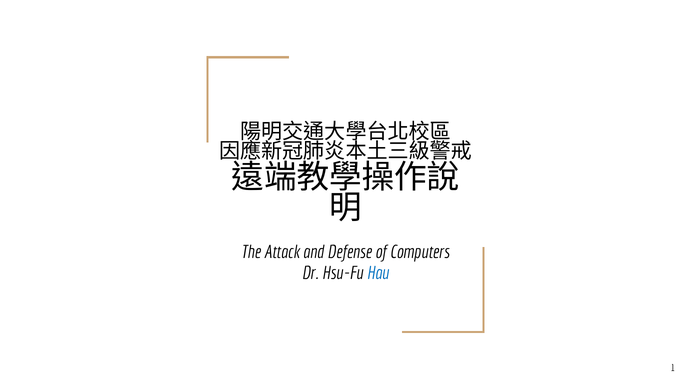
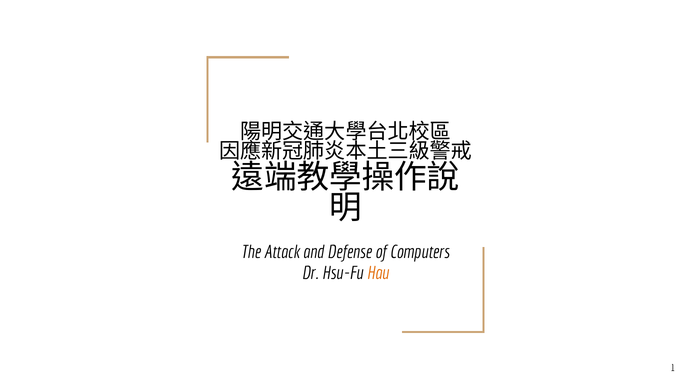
Hau colour: blue -> orange
